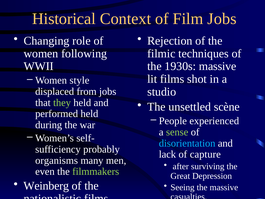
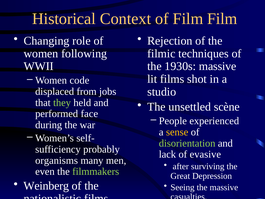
Film Jobs: Jobs -> Film
style: style -> code
performed held: held -> face
sense colour: light green -> yellow
disorientation colour: light blue -> light green
capture: capture -> evasive
